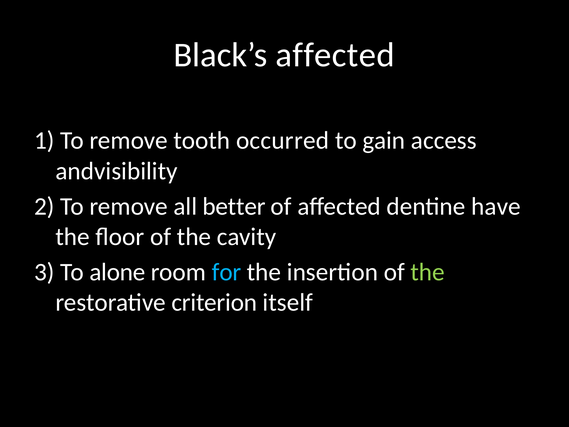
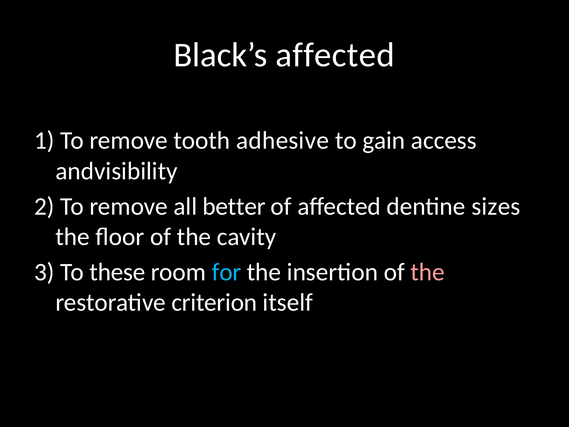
occurred: occurred -> adhesive
have: have -> sizes
alone: alone -> these
the at (428, 272) colour: light green -> pink
